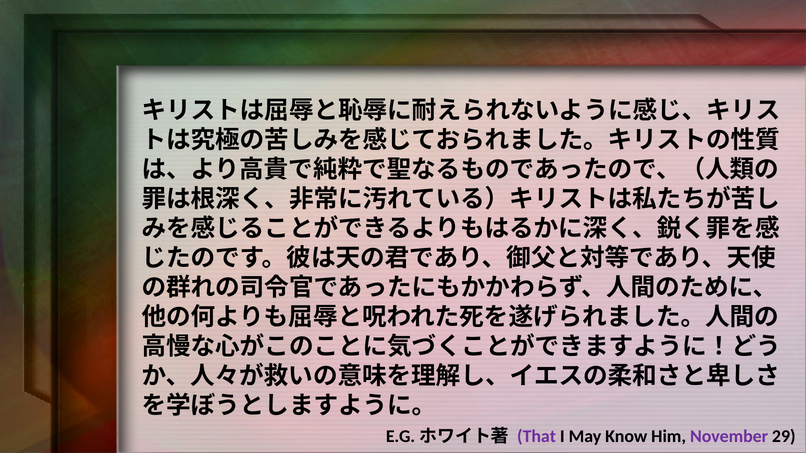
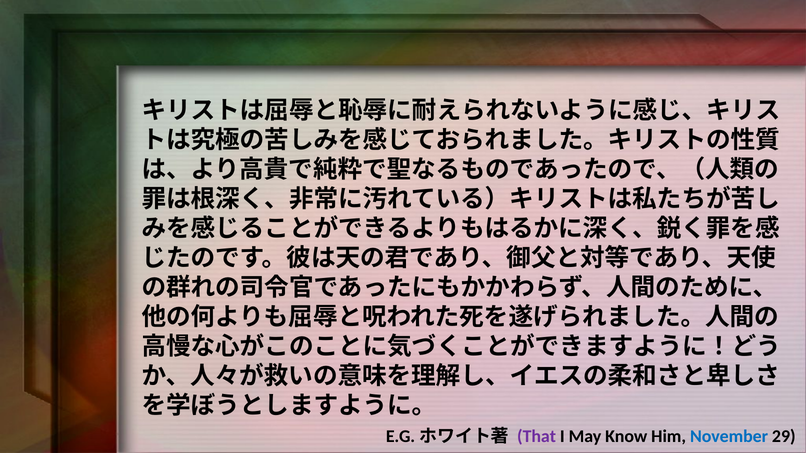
November colour: purple -> blue
